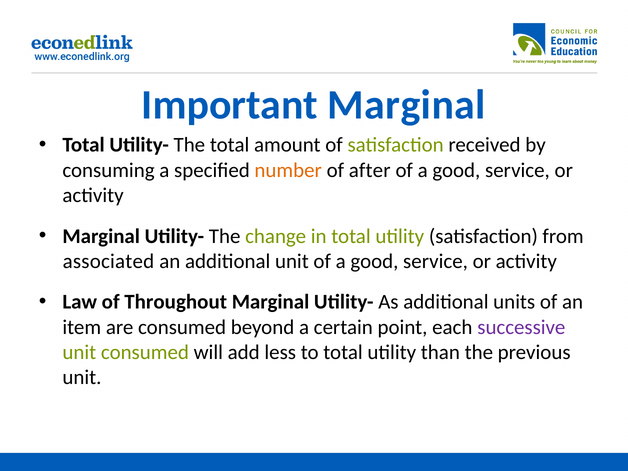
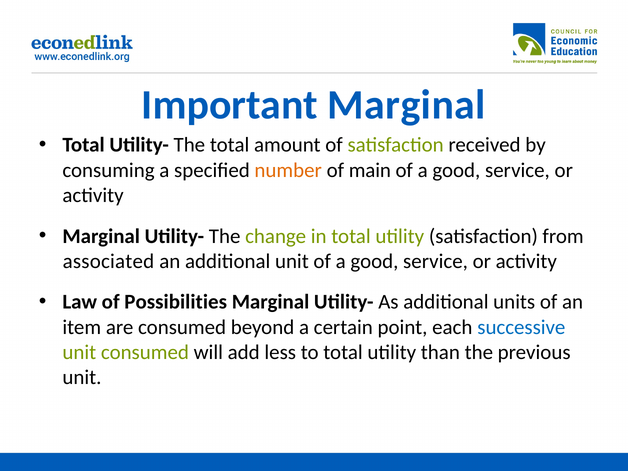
after: after -> main
Throughout: Throughout -> Possibilities
successive colour: purple -> blue
